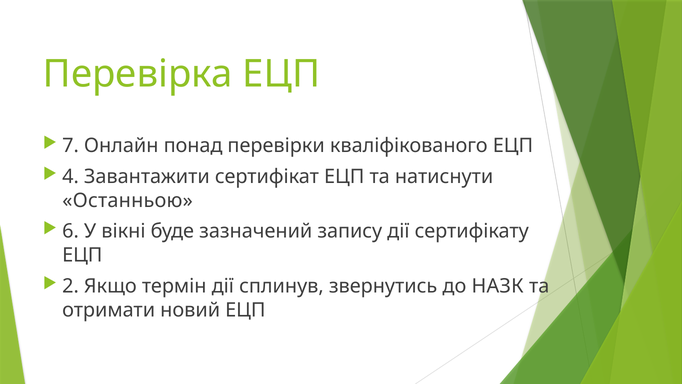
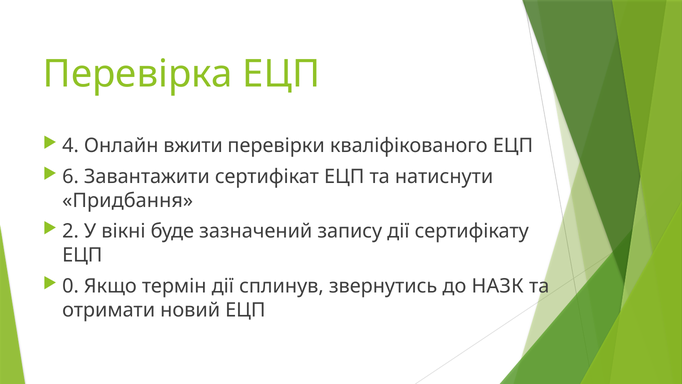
7: 7 -> 4
понад: понад -> вжити
4: 4 -> 6
Останньою: Останньою -> Придбання
6: 6 -> 2
2: 2 -> 0
